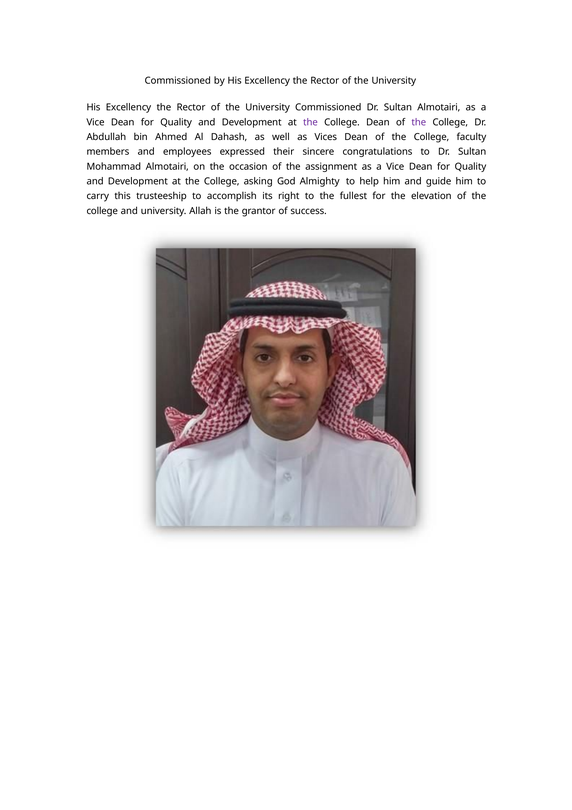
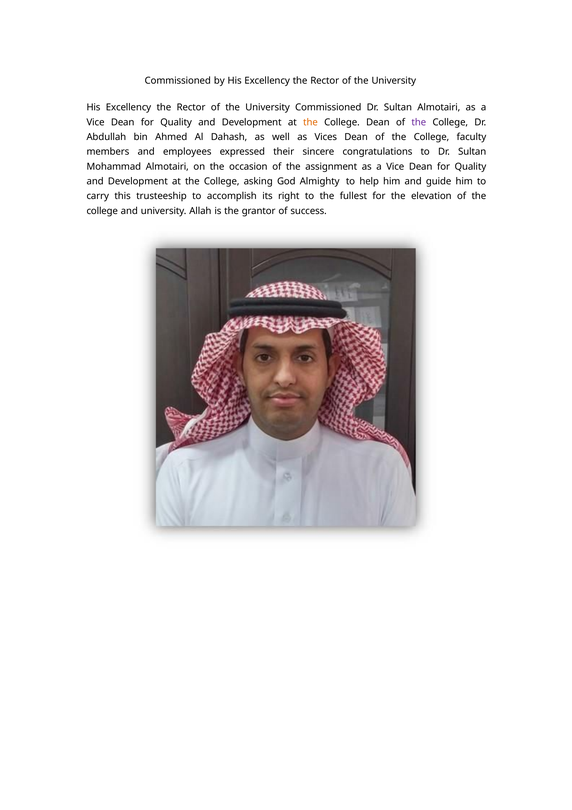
the at (310, 122) colour: purple -> orange
